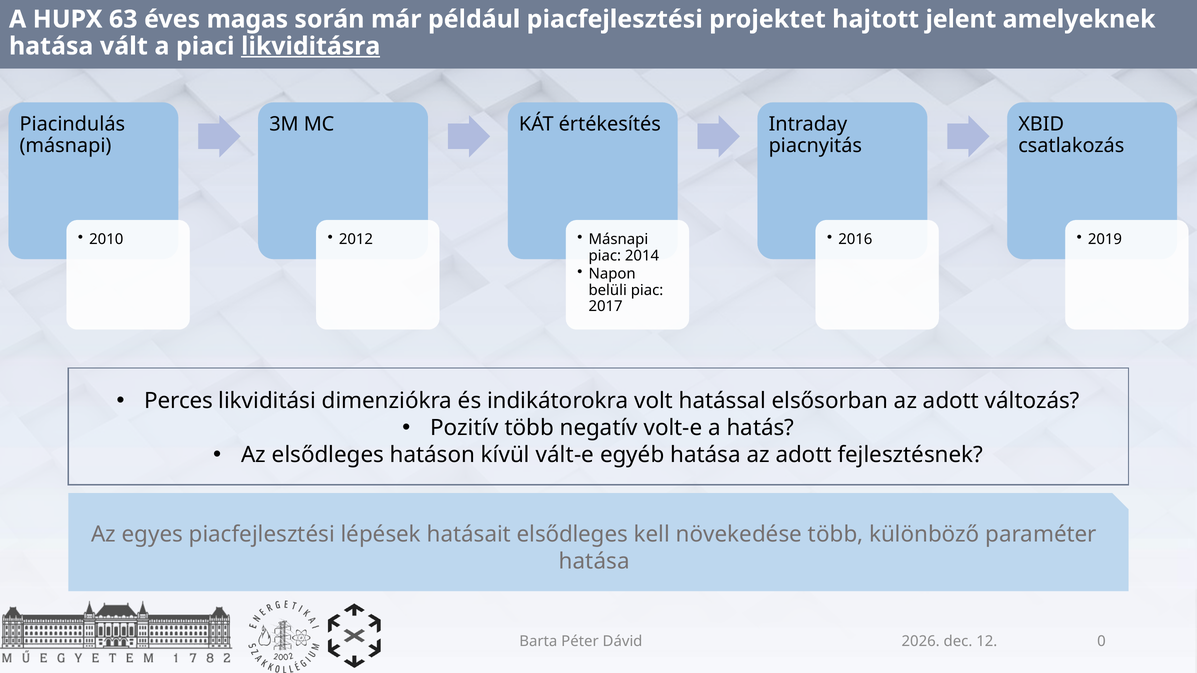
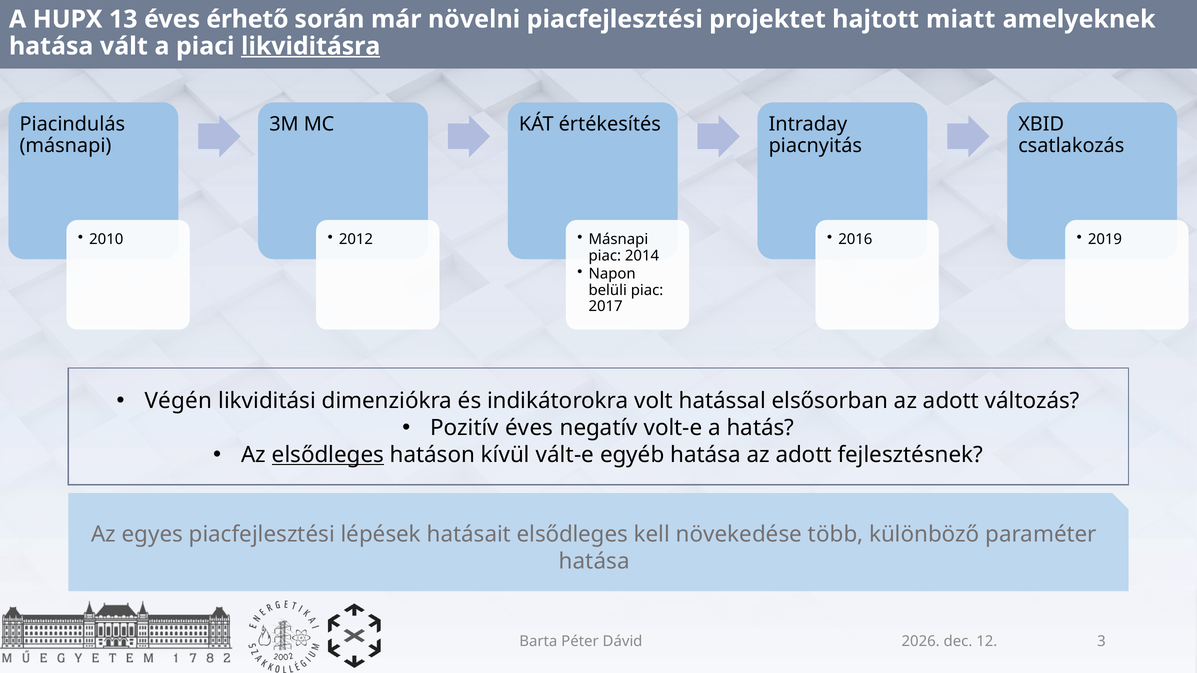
63: 63 -> 13
magas: magas -> érhető
például: például -> növelni
jelent: jelent -> miatt
Perces: Perces -> Végén
Pozitív több: több -> éves
elsődleges at (328, 455) underline: none -> present
0: 0 -> 3
